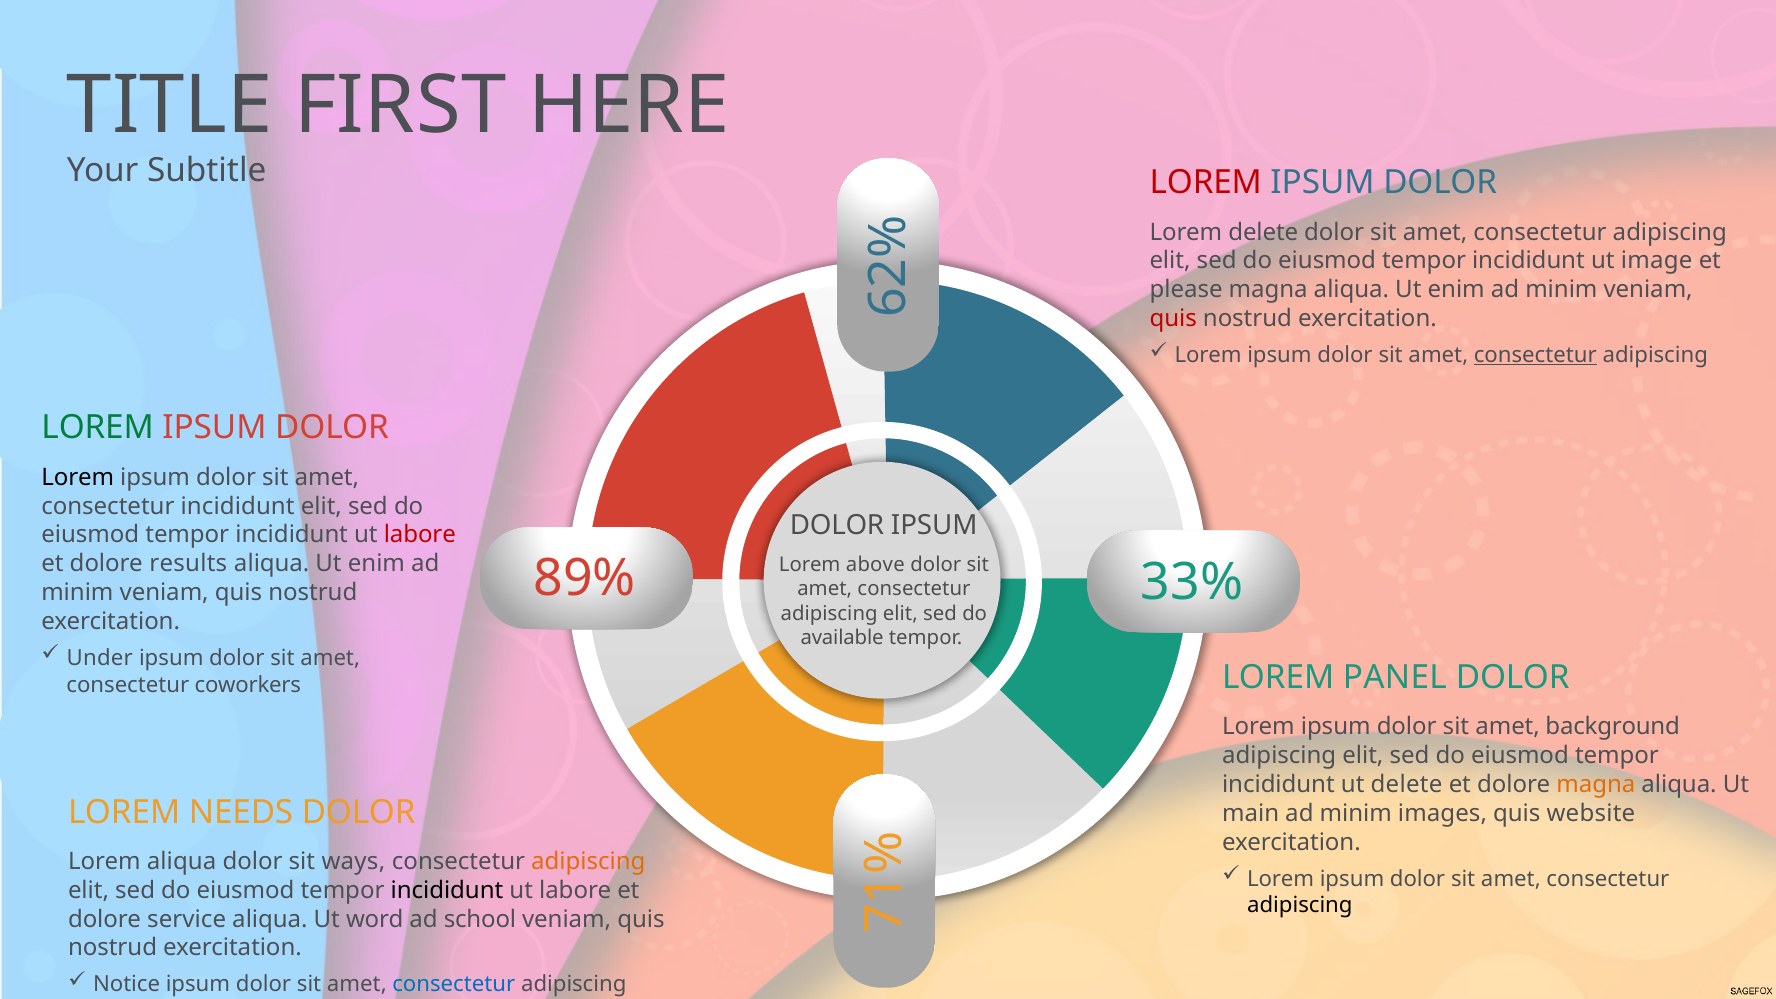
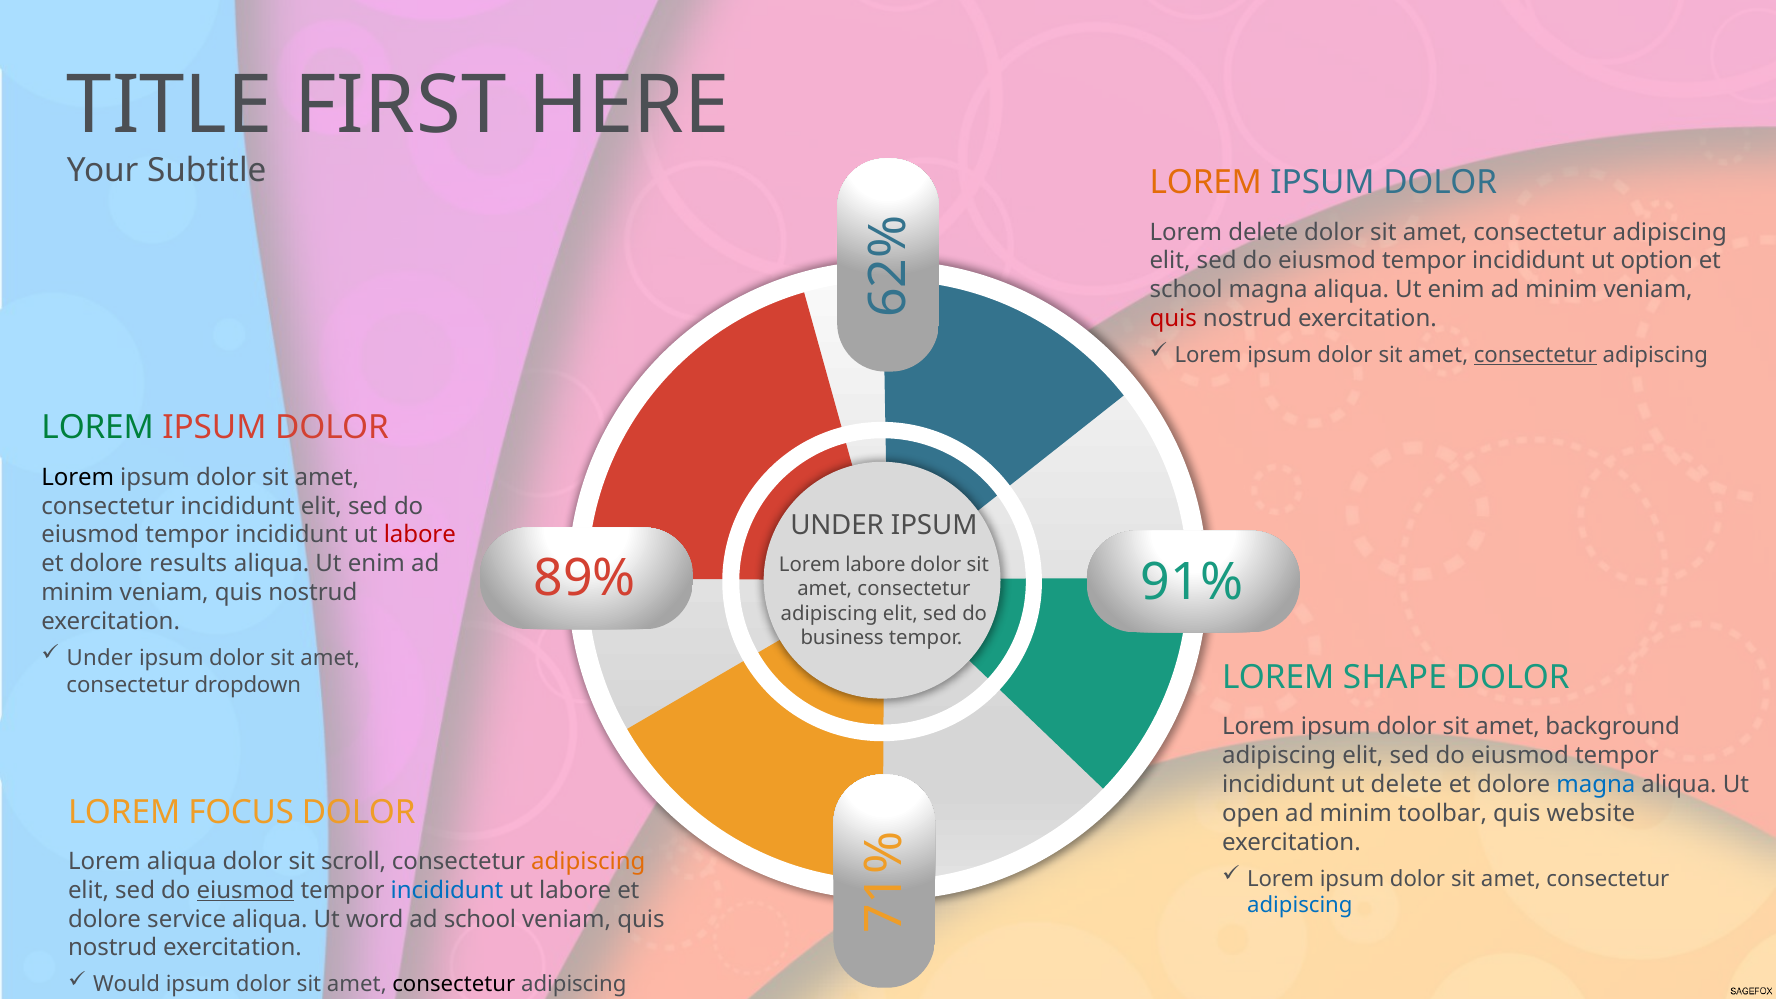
LOREM at (1206, 183) colour: red -> orange
image: image -> option
please at (1186, 290): please -> school
DOLOR at (837, 525): DOLOR -> UNDER
Lorem above: above -> labore
33%: 33% -> 91%
available: available -> business
PANEL: PANEL -> SHAPE
coworkers: coworkers -> dropdown
magna at (1596, 784) colour: orange -> blue
NEEDS: NEEDS -> FOCUS
main: main -> open
images: images -> toolbar
ways: ways -> scroll
eiusmod at (246, 890) underline: none -> present
incididunt at (447, 890) colour: black -> blue
adipiscing at (1300, 905) colour: black -> blue
Notice: Notice -> Would
consectetur at (454, 984) colour: blue -> black
